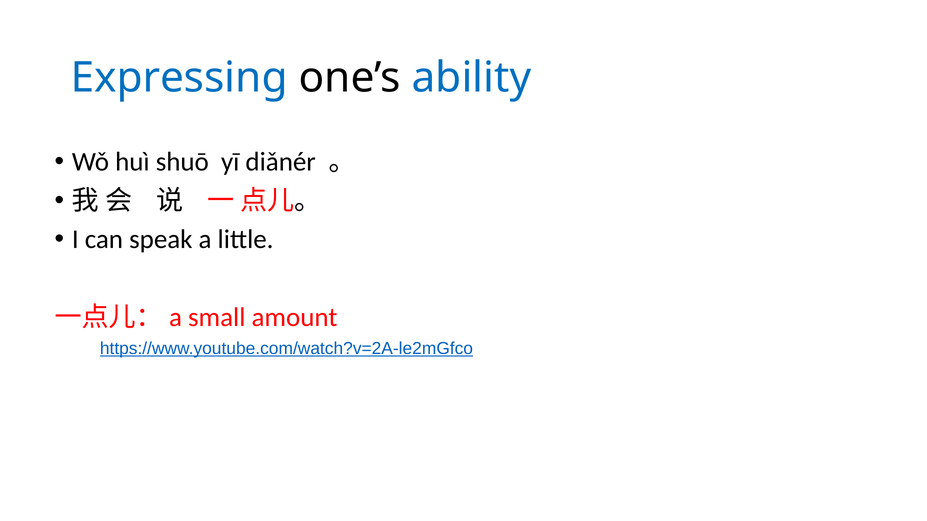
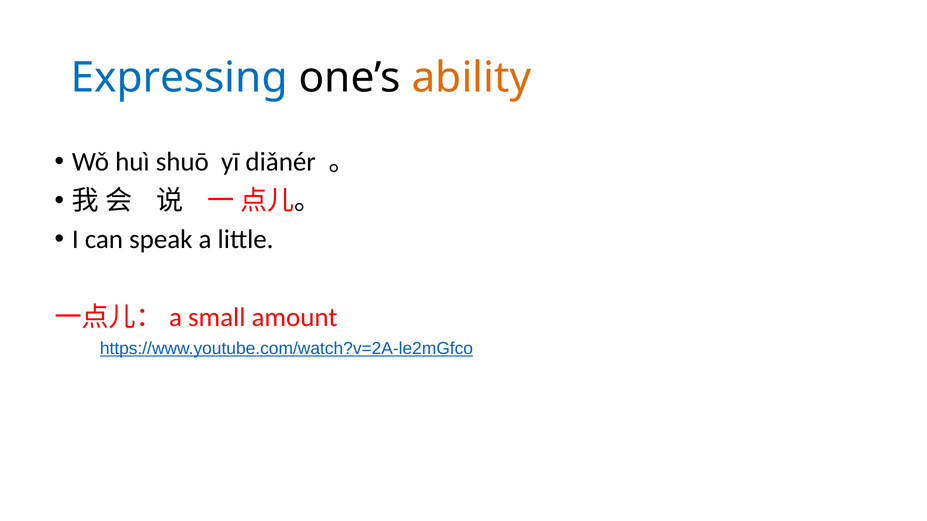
ability colour: blue -> orange
